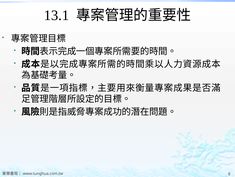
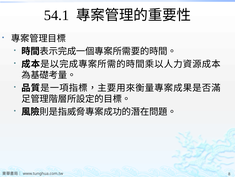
13.1: 13.1 -> 54.1
